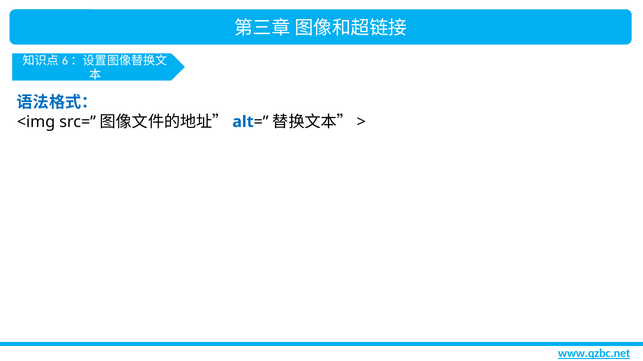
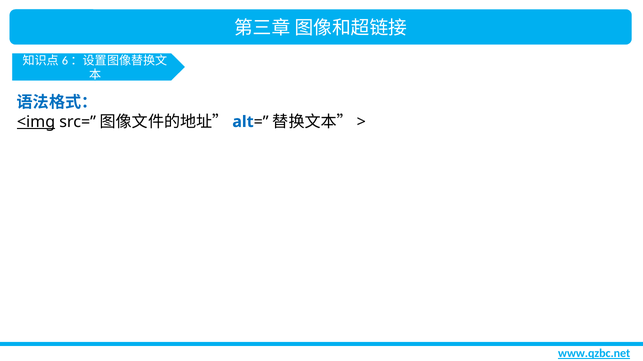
<img underline: none -> present
